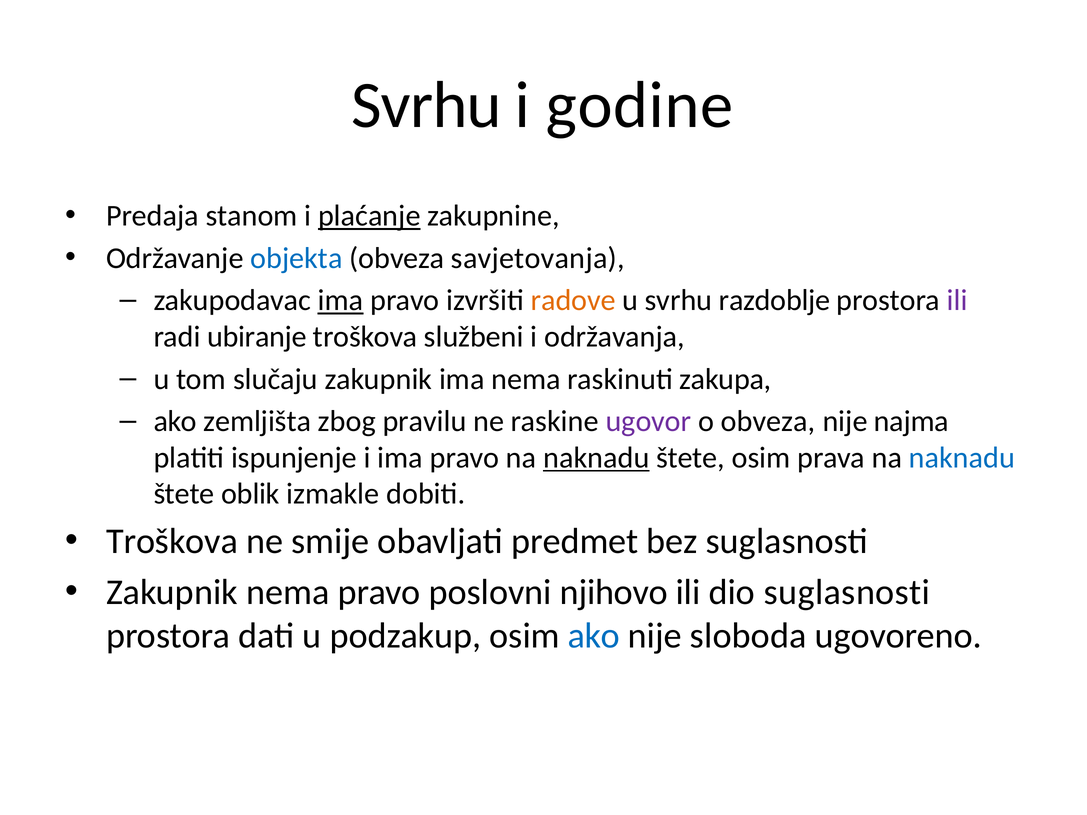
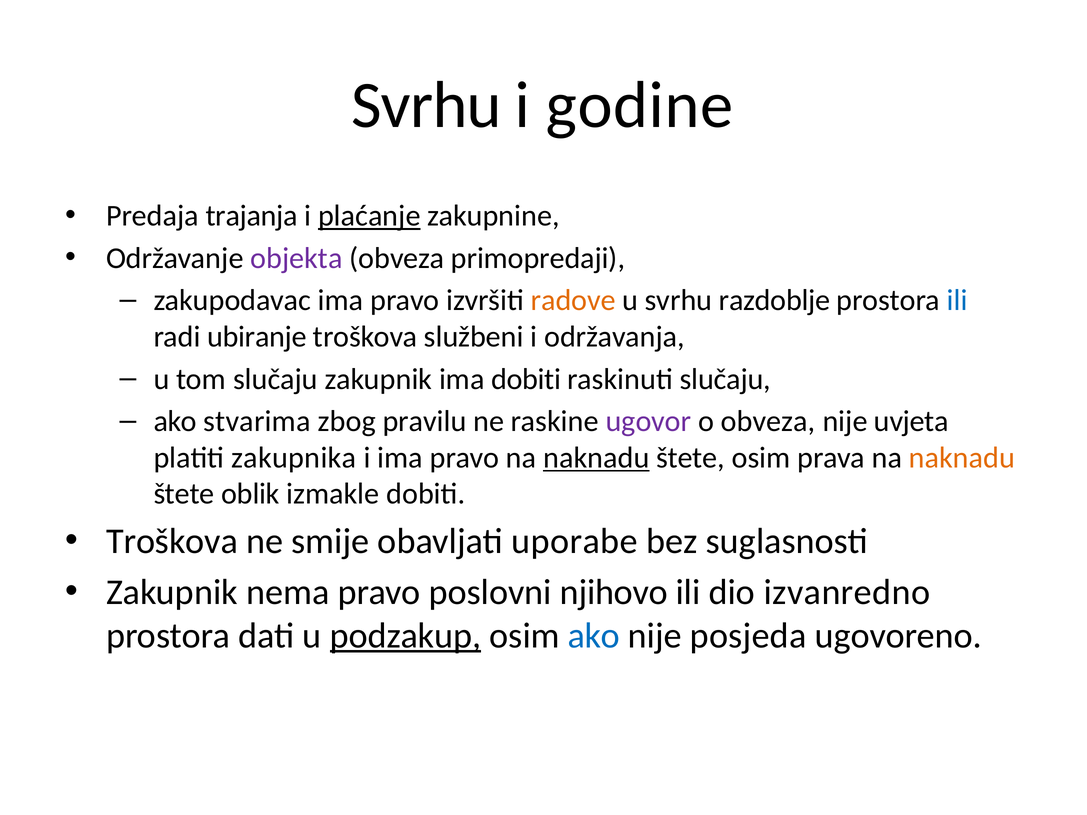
stanom: stanom -> trajanja
objekta colour: blue -> purple
savjetovanja: savjetovanja -> primopredaji
ima at (340, 301) underline: present -> none
ili at (957, 301) colour: purple -> blue
ima nema: nema -> dobiti
raskinuti zakupa: zakupa -> slučaju
zemljišta: zemljišta -> stvarima
najma: najma -> uvjeta
ispunjenje: ispunjenje -> zakupnika
naknadu at (962, 458) colour: blue -> orange
predmet: predmet -> uporabe
dio suglasnosti: suglasnosti -> izvanredno
podzakup underline: none -> present
sloboda: sloboda -> posjeda
